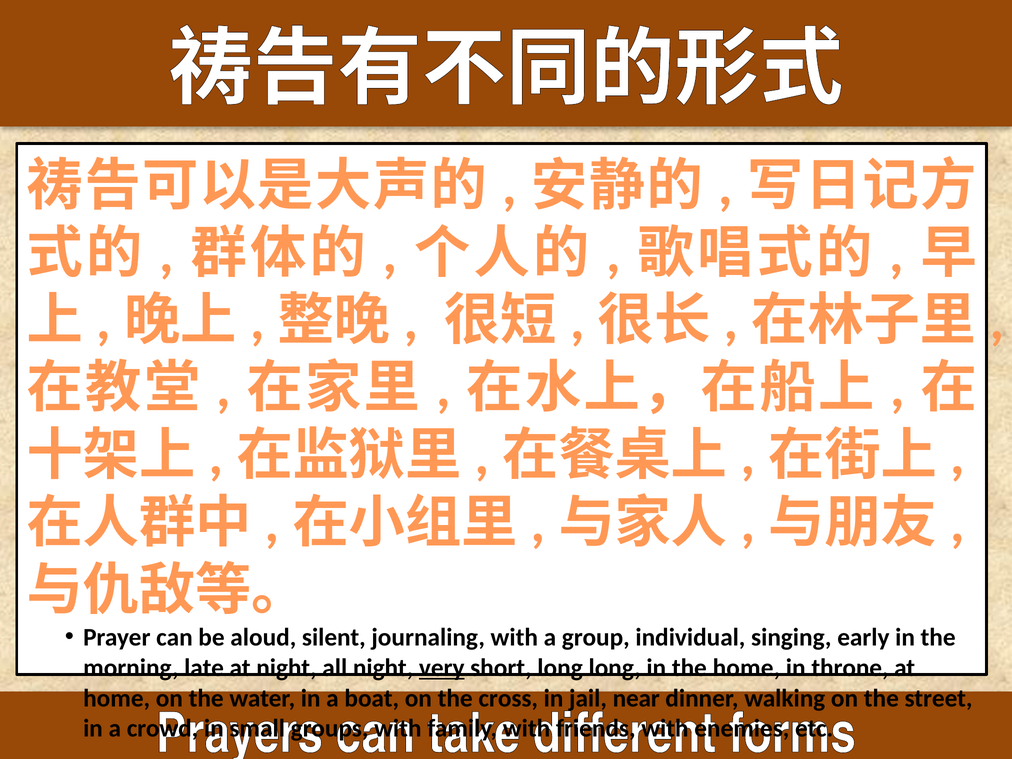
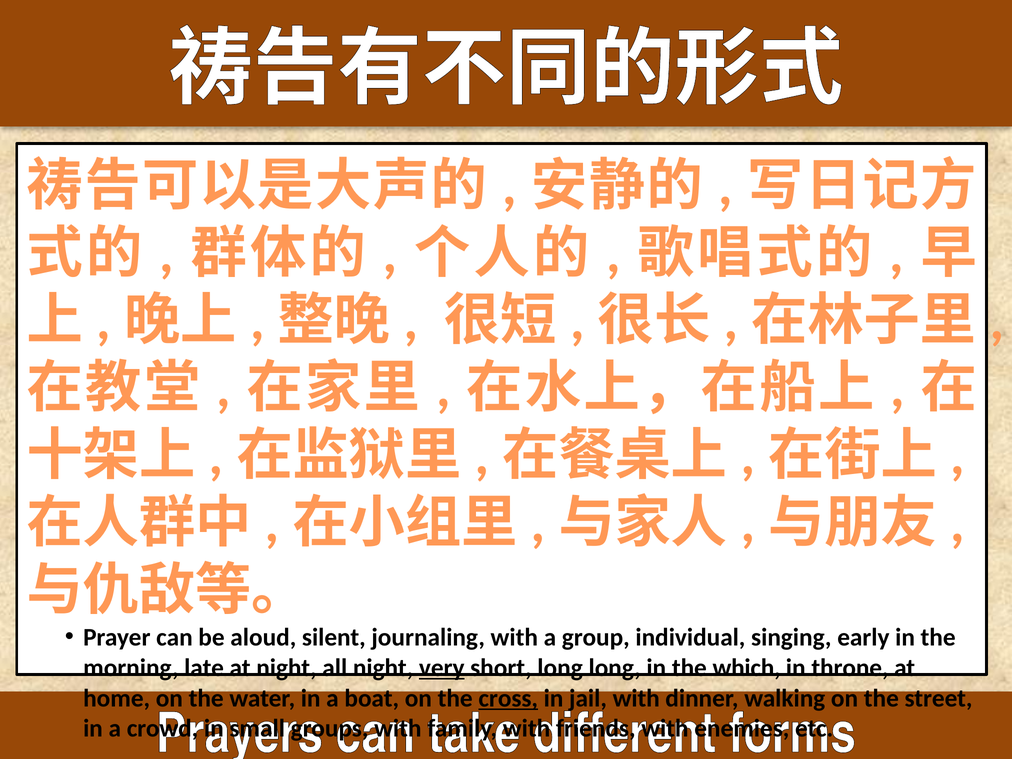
the home: home -> which
cross underline: none -> present
jail near: near -> with
